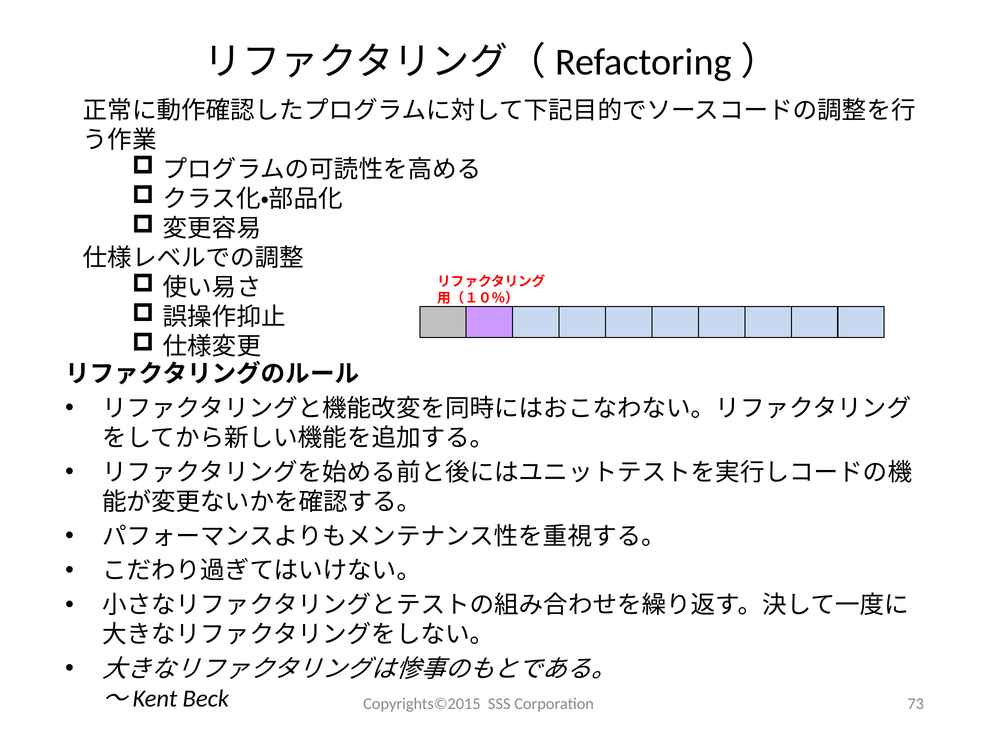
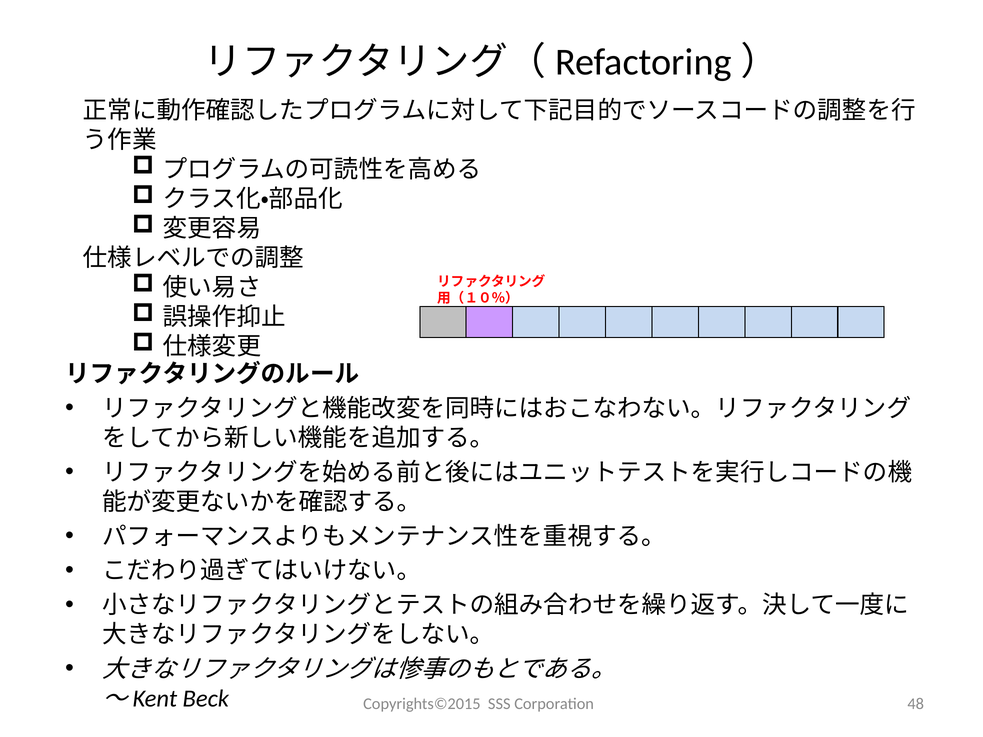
73: 73 -> 48
